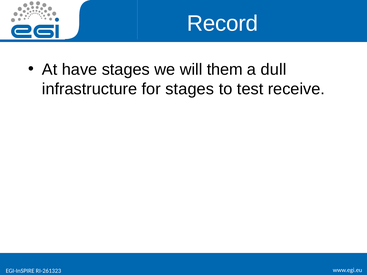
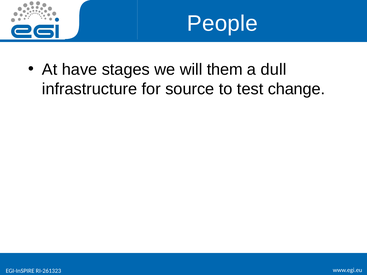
Record: Record -> People
for stages: stages -> source
receive: receive -> change
